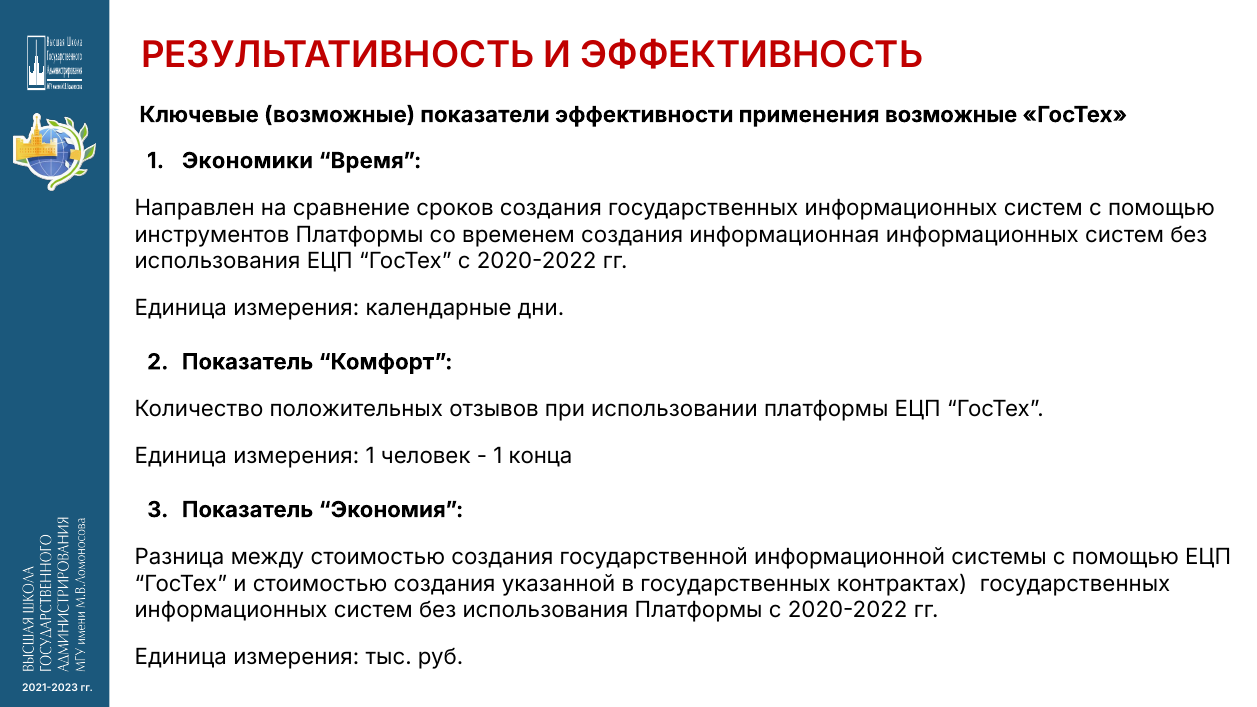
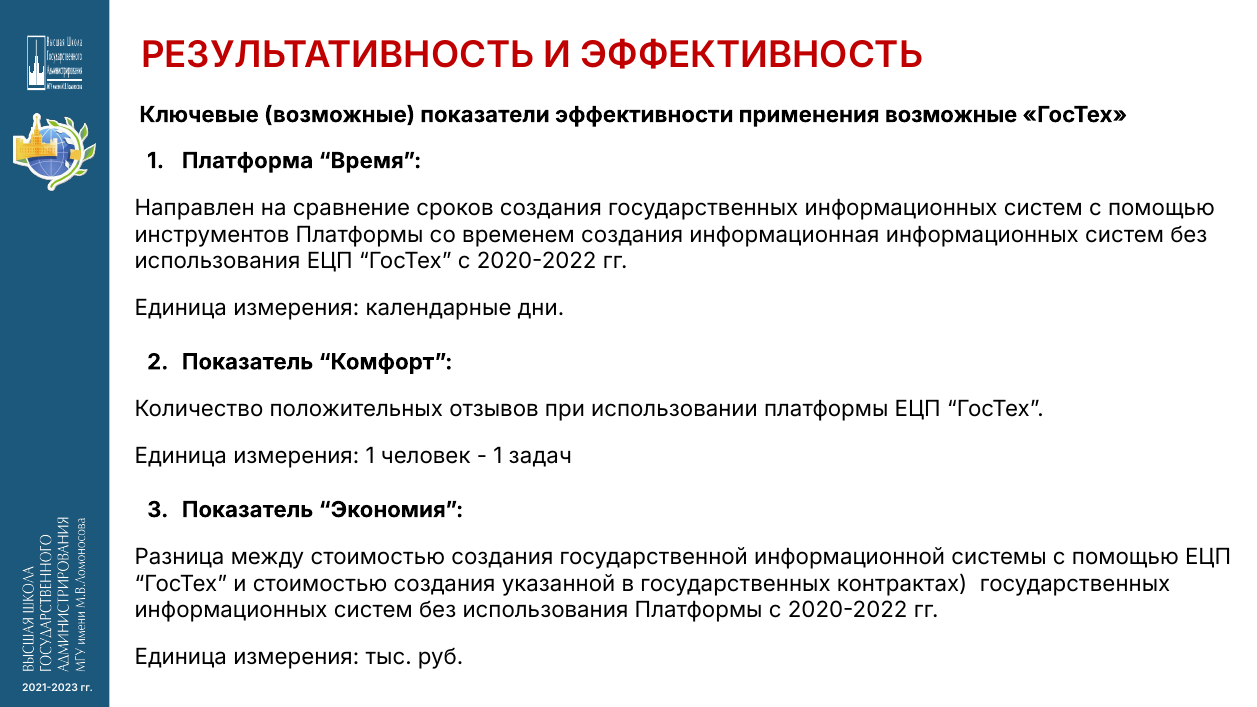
Экономики: Экономики -> Платформа
конца: конца -> задач
